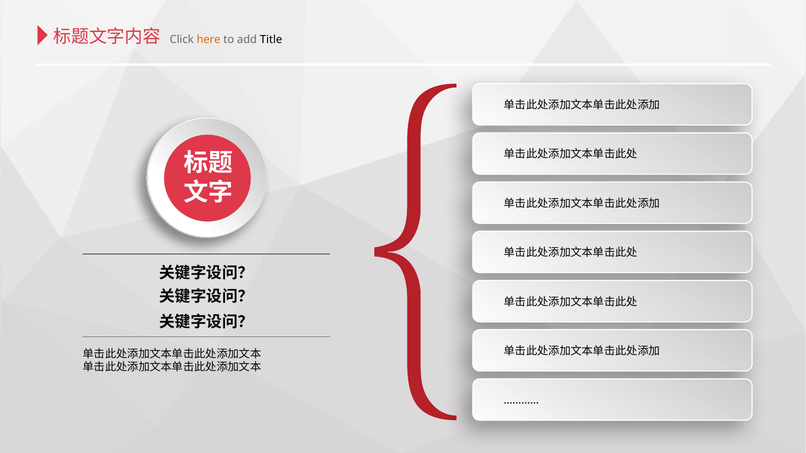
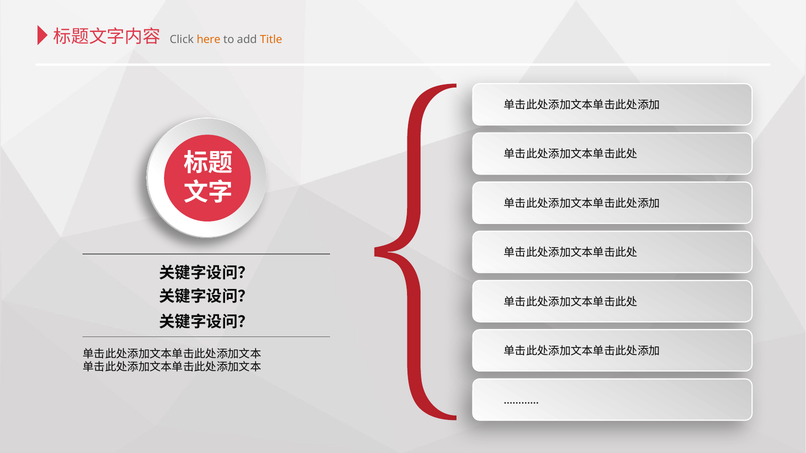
Title colour: black -> orange
